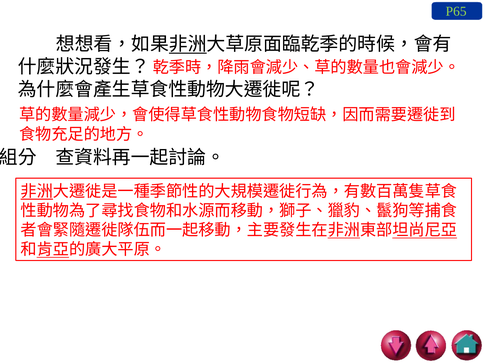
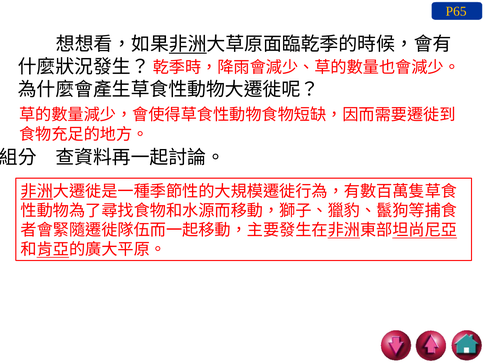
P65 colour: light green -> yellow
